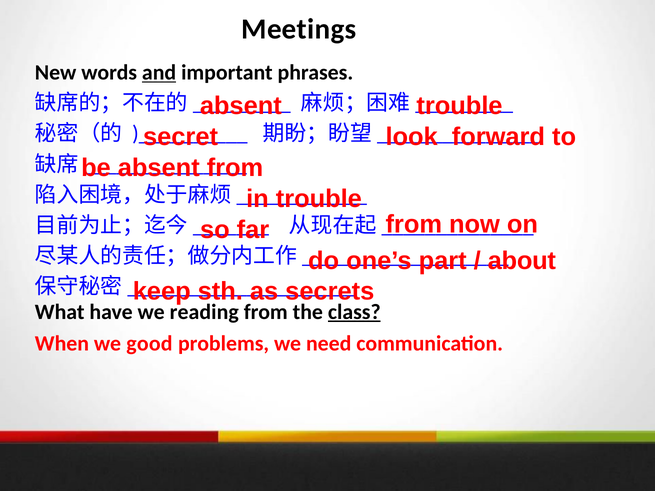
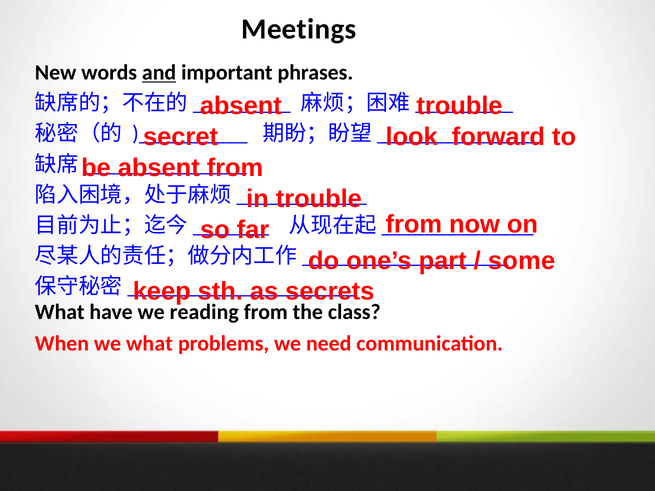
about: about -> some
class underline: present -> none
we good: good -> what
